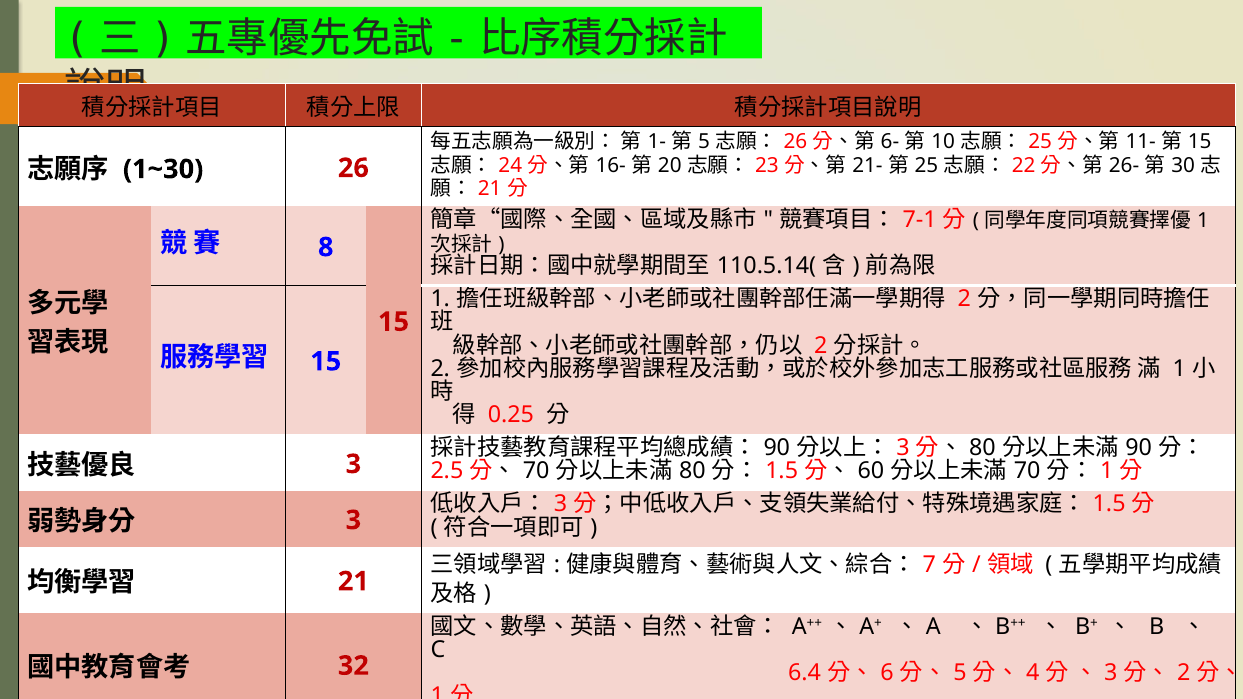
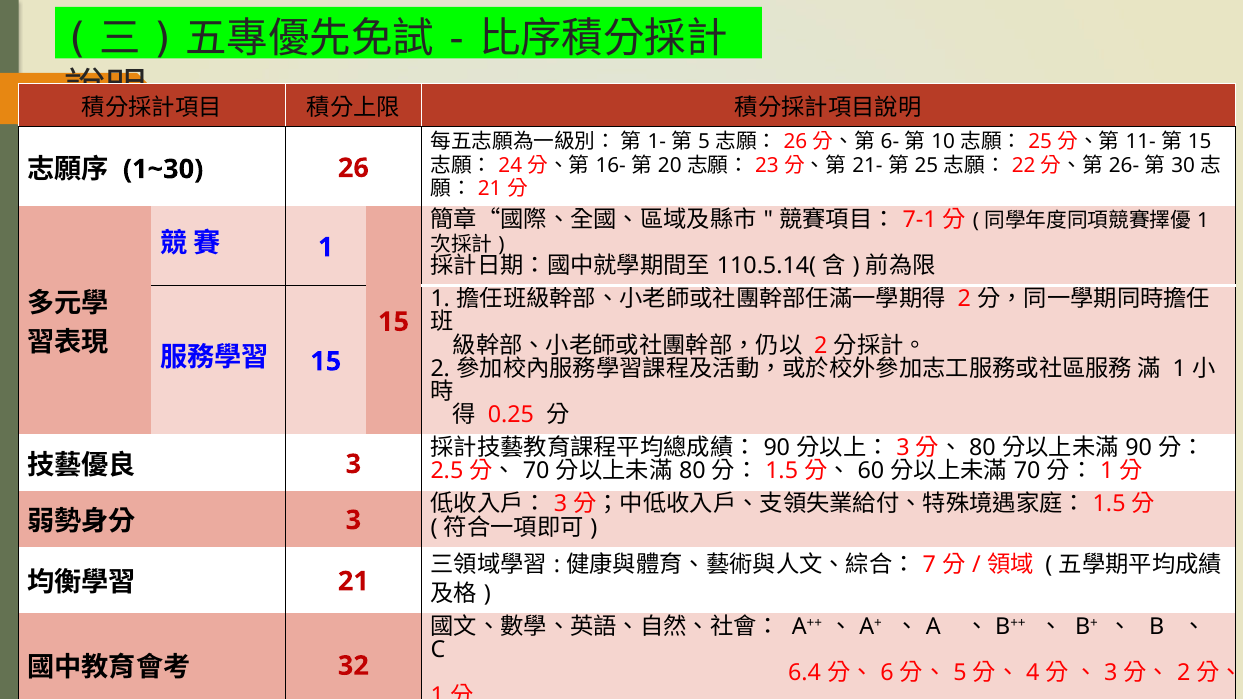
8 at (326, 247): 8 -> 1
